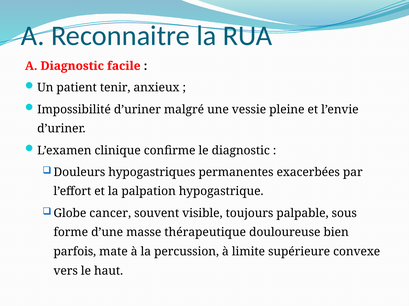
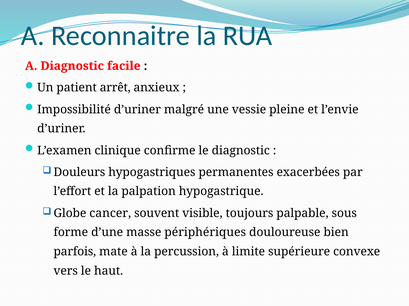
tenir: tenir -> arrêt
thérapeutique: thérapeutique -> périphériques
